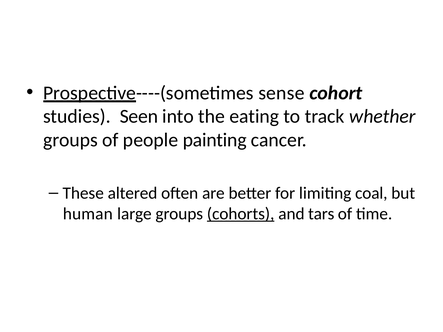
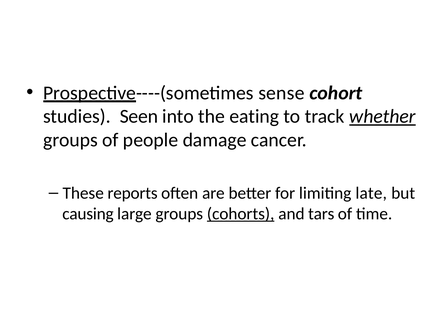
whether underline: none -> present
painting: painting -> damage
altered: altered -> reports
coal: coal -> late
human: human -> causing
